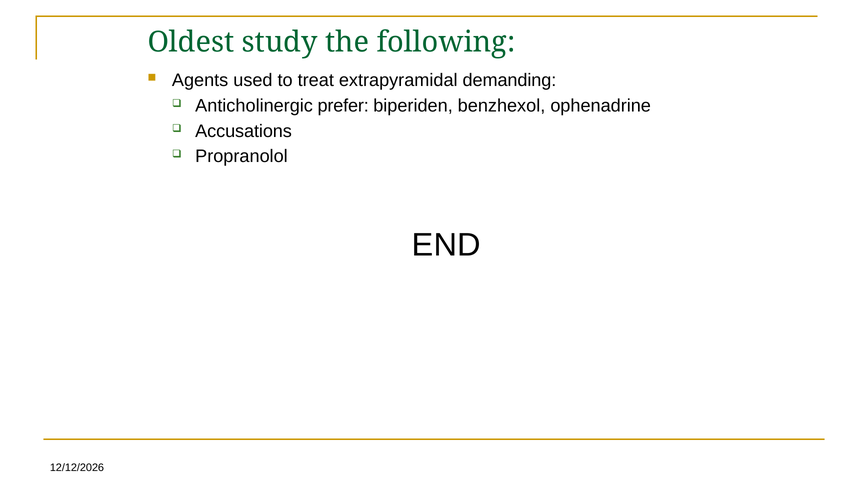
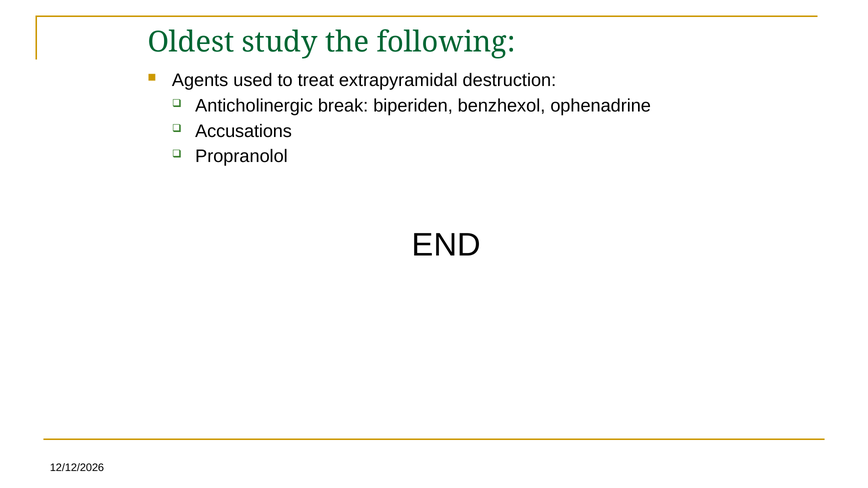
demanding: demanding -> destruction
prefer: prefer -> break
